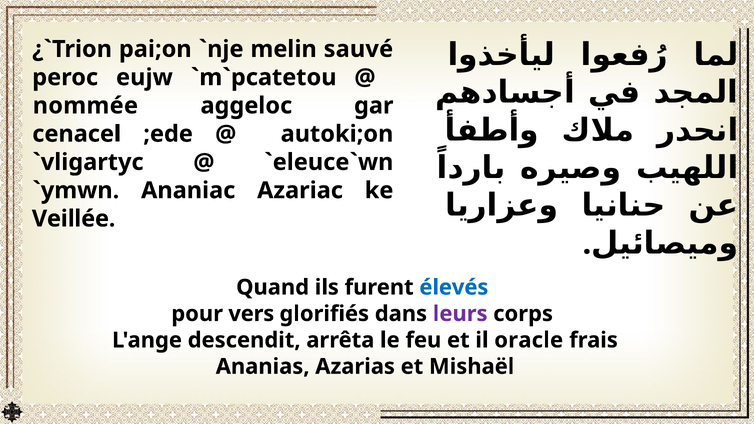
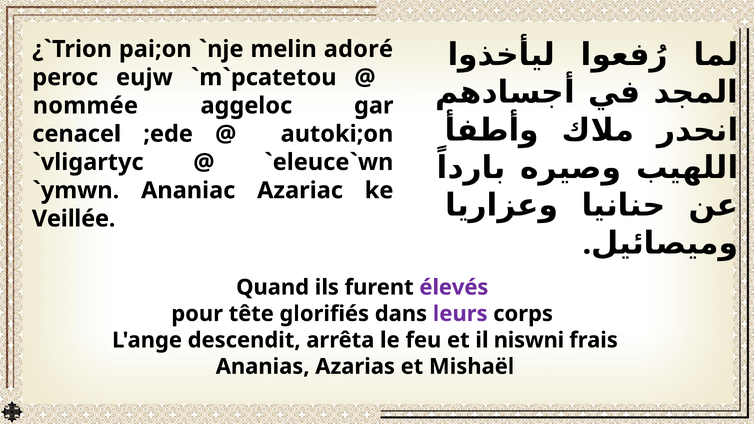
sauvé: sauvé -> adoré
élevés colour: blue -> purple
vers: vers -> tête
oracle: oracle -> niswni
